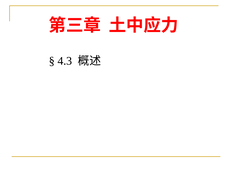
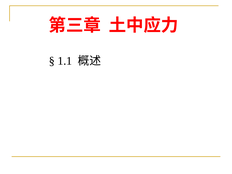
4.3: 4.3 -> 1.1
